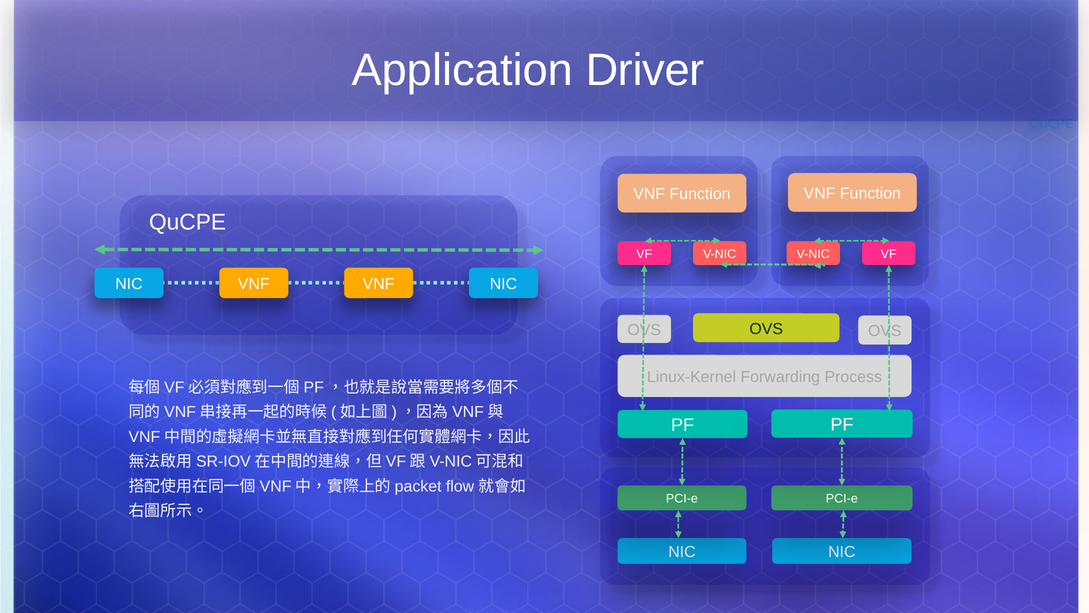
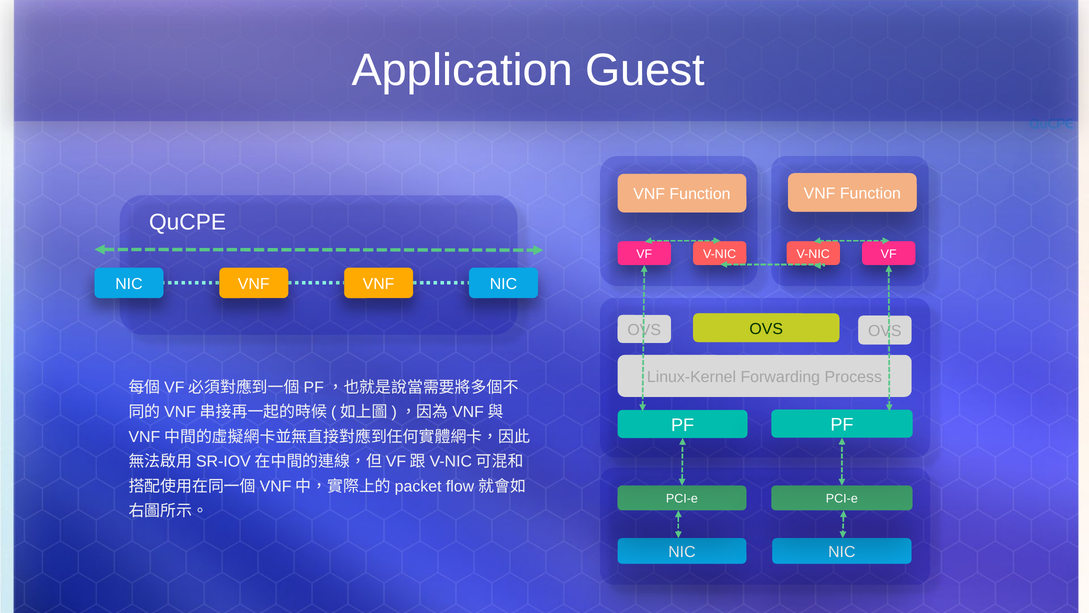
Driver: Driver -> Guest
